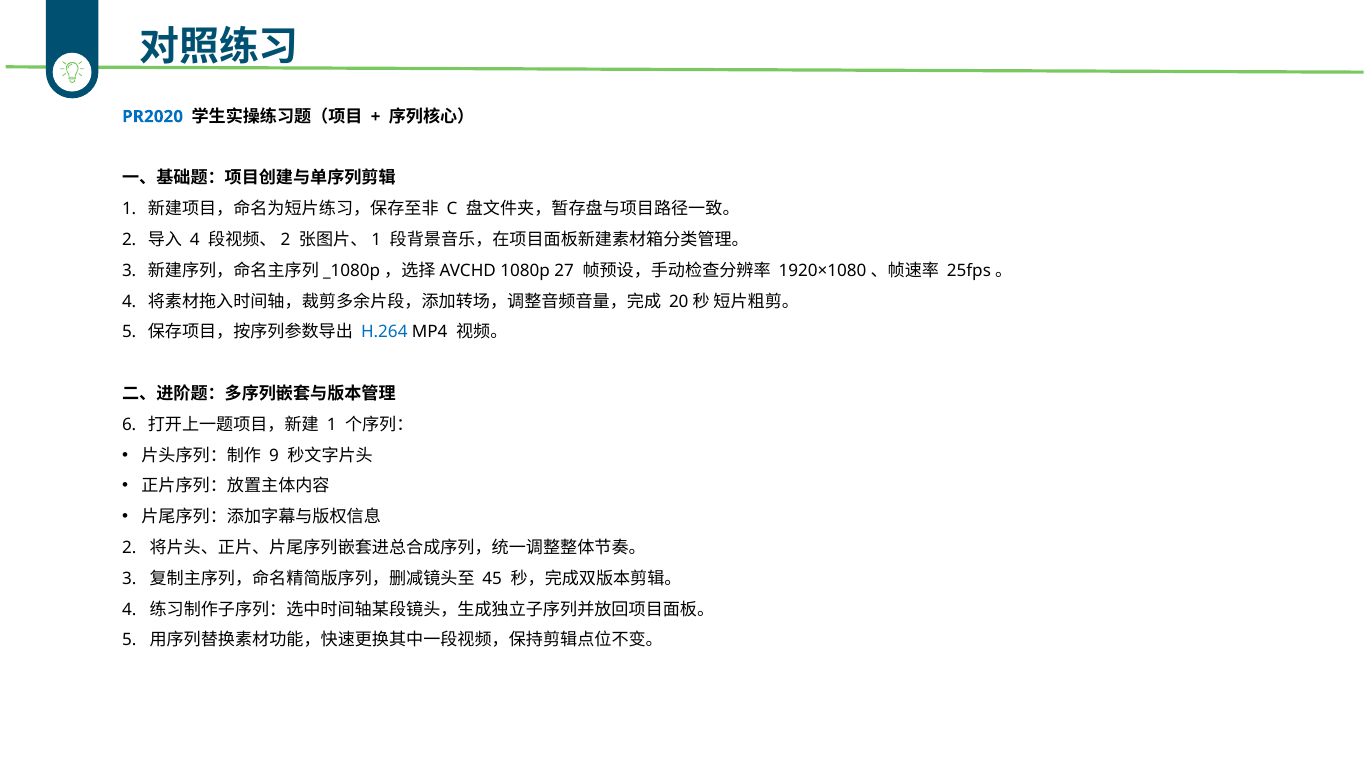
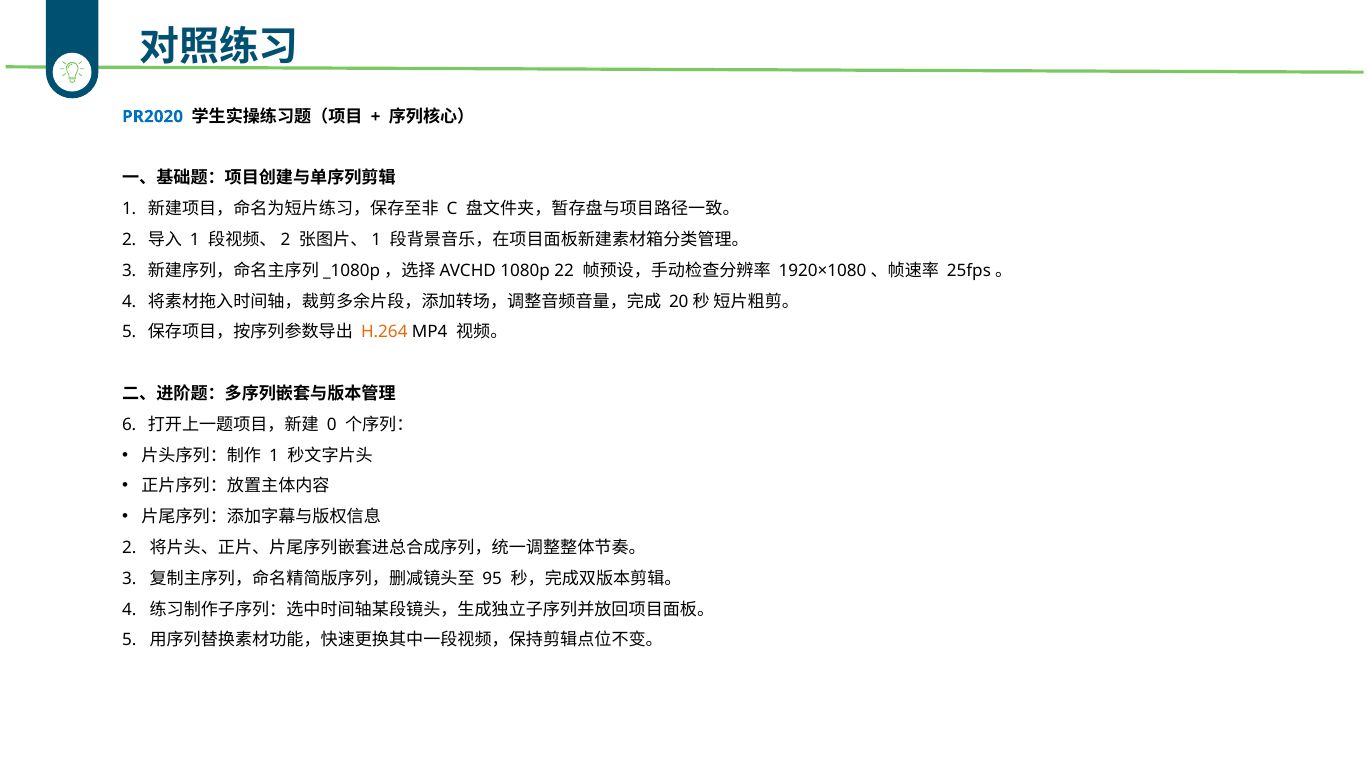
4 at (195, 240): 4 -> 1
27: 27 -> 22
H.264 colour: blue -> orange
1 at (332, 425): 1 -> 0
9 at (274, 455): 9 -> 1
45: 45 -> 95
